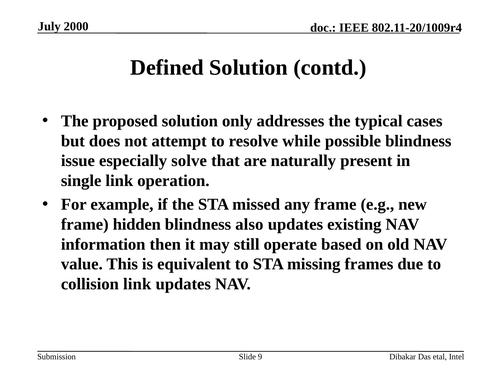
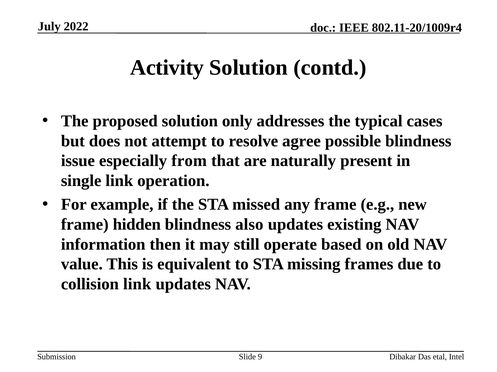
2000: 2000 -> 2022
Defined: Defined -> Activity
while: while -> agree
solve: solve -> from
